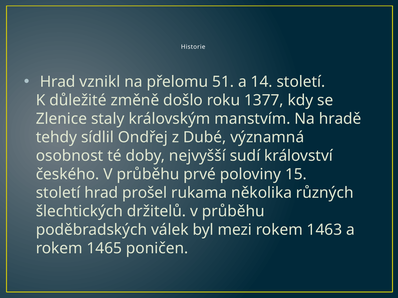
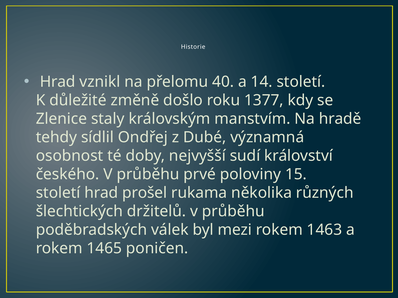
51: 51 -> 40
